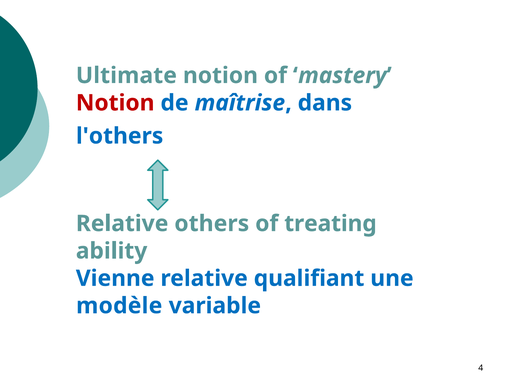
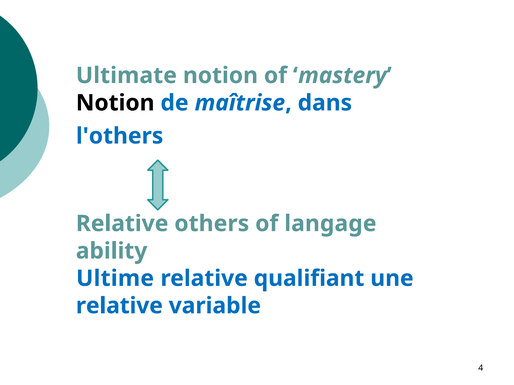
Notion at (115, 103) colour: red -> black
treating: treating -> langage
Vienne: Vienne -> Ultime
modèle at (119, 306): modèle -> relative
